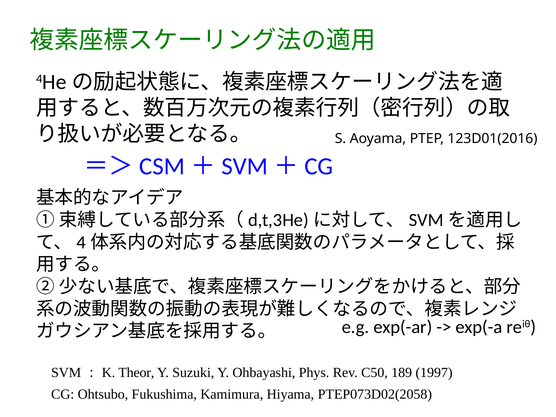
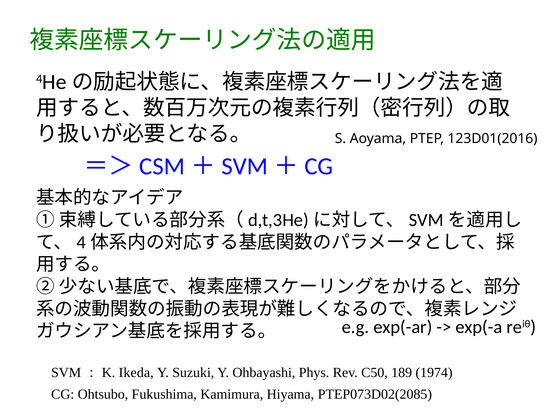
Theor: Theor -> Ikeda
1997: 1997 -> 1974
PTEP073D02(2058: PTEP073D02(2058 -> PTEP073D02(2085
